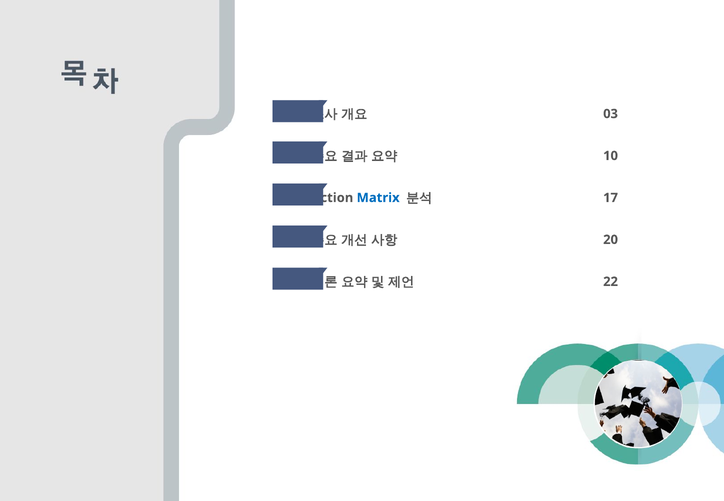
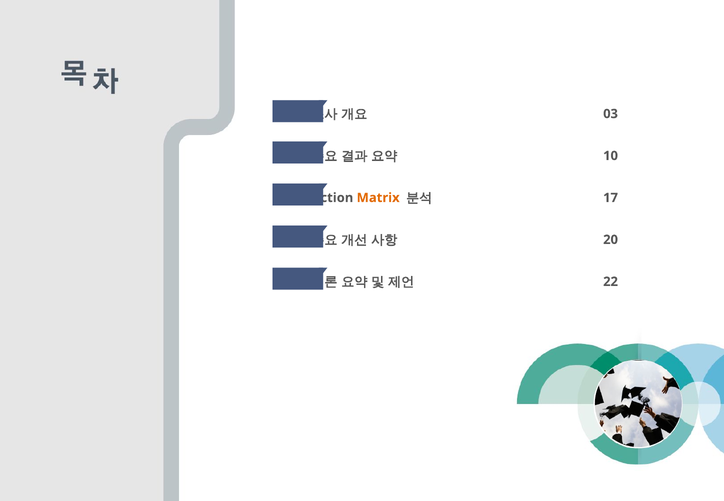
Matrix colour: blue -> orange
